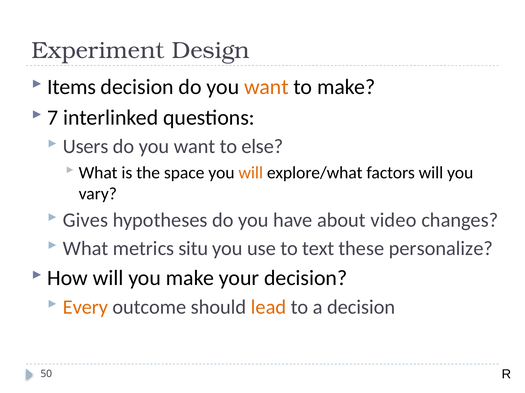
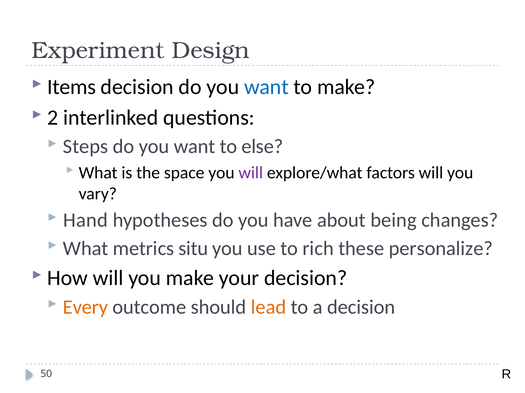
want at (266, 87) colour: orange -> blue
7: 7 -> 2
Users: Users -> Steps
will at (251, 173) colour: orange -> purple
Gives: Gives -> Hand
video: video -> being
text: text -> rich
